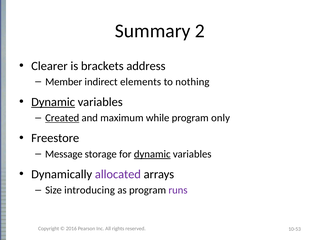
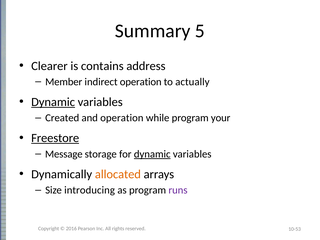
2: 2 -> 5
brackets: brackets -> contains
indirect elements: elements -> operation
nothing: nothing -> actually
Created underline: present -> none
and maximum: maximum -> operation
only: only -> your
Freestore underline: none -> present
allocated colour: purple -> orange
